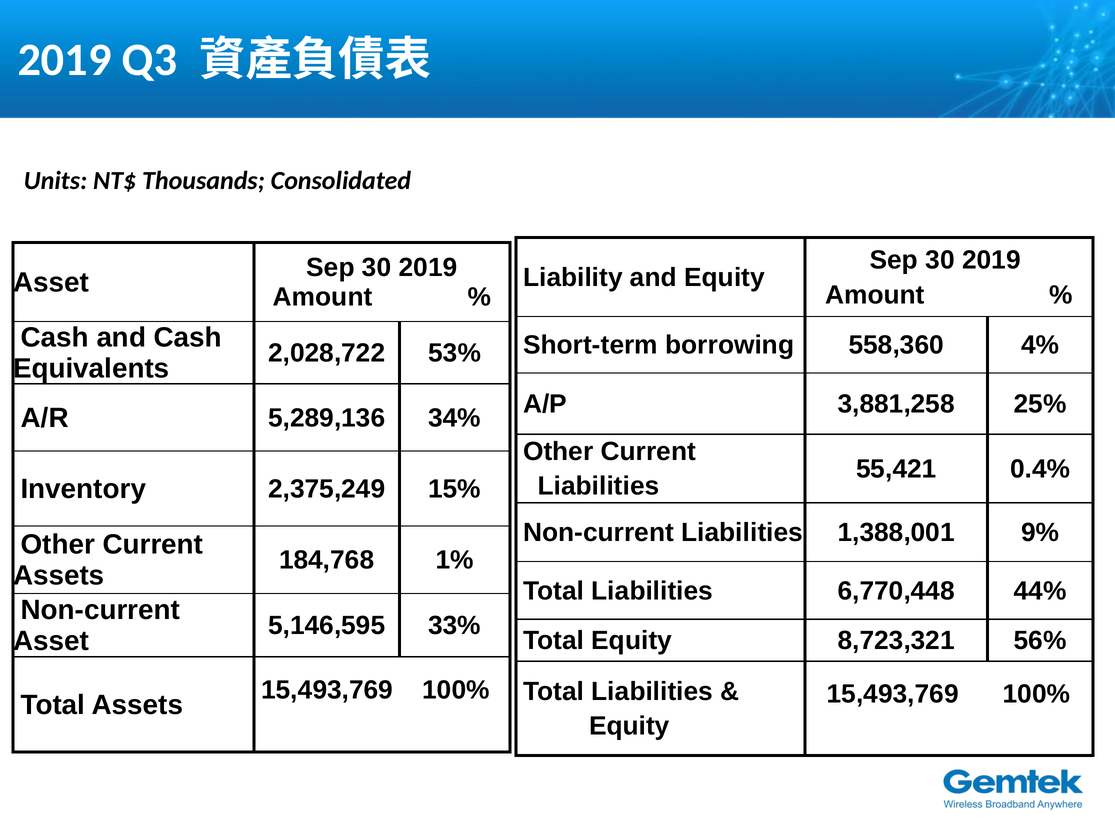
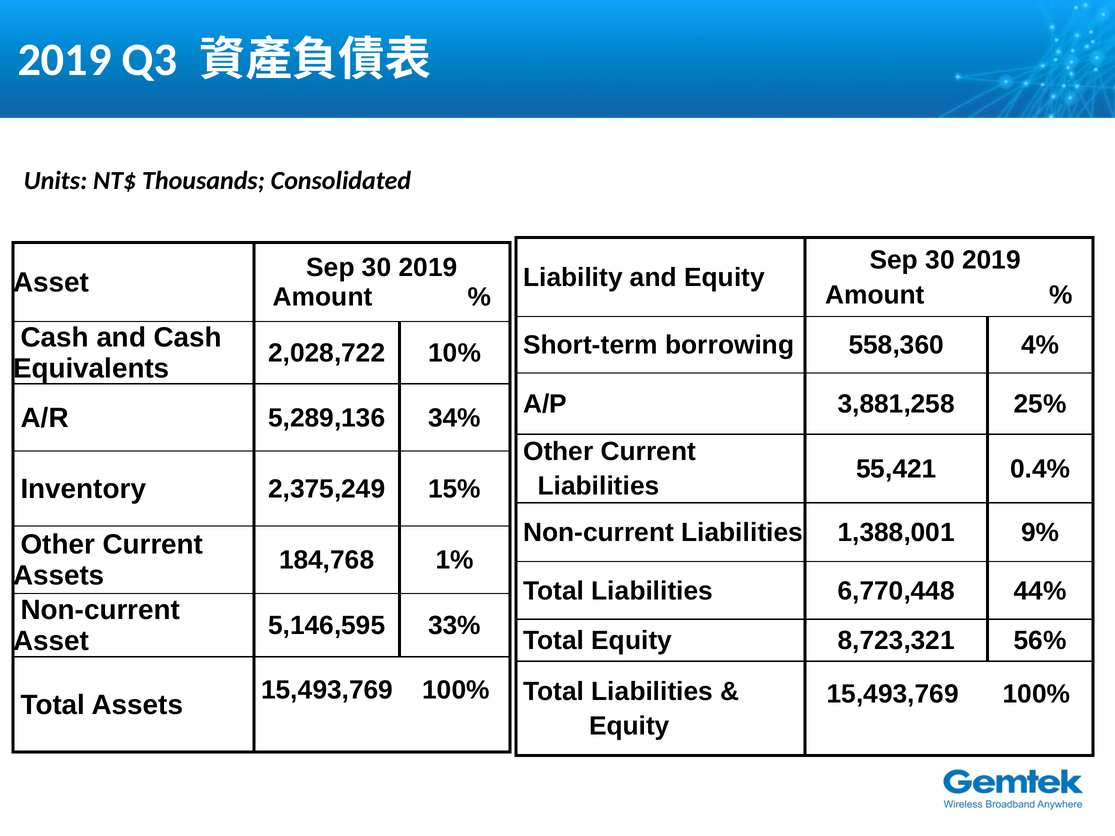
53%: 53% -> 10%
